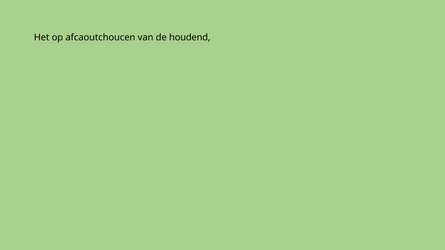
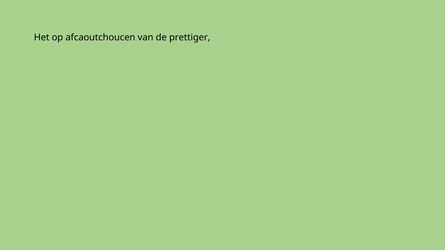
houdend: houdend -> prettiger
